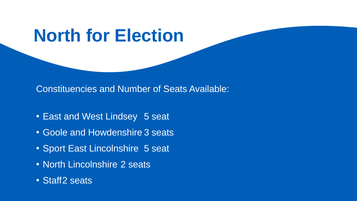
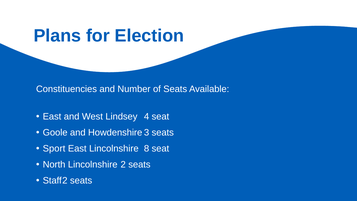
North at (57, 36): North -> Plans
Lindsey 5: 5 -> 4
Lincolnshire 5: 5 -> 8
